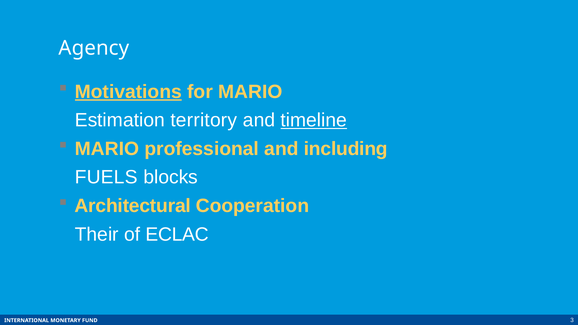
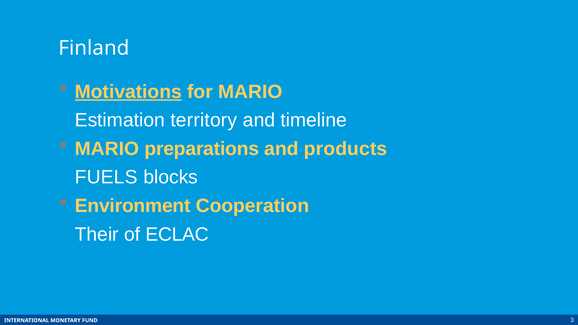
Agency: Agency -> Finland
timeline underline: present -> none
professional: professional -> preparations
including: including -> products
Architectural: Architectural -> Environment
